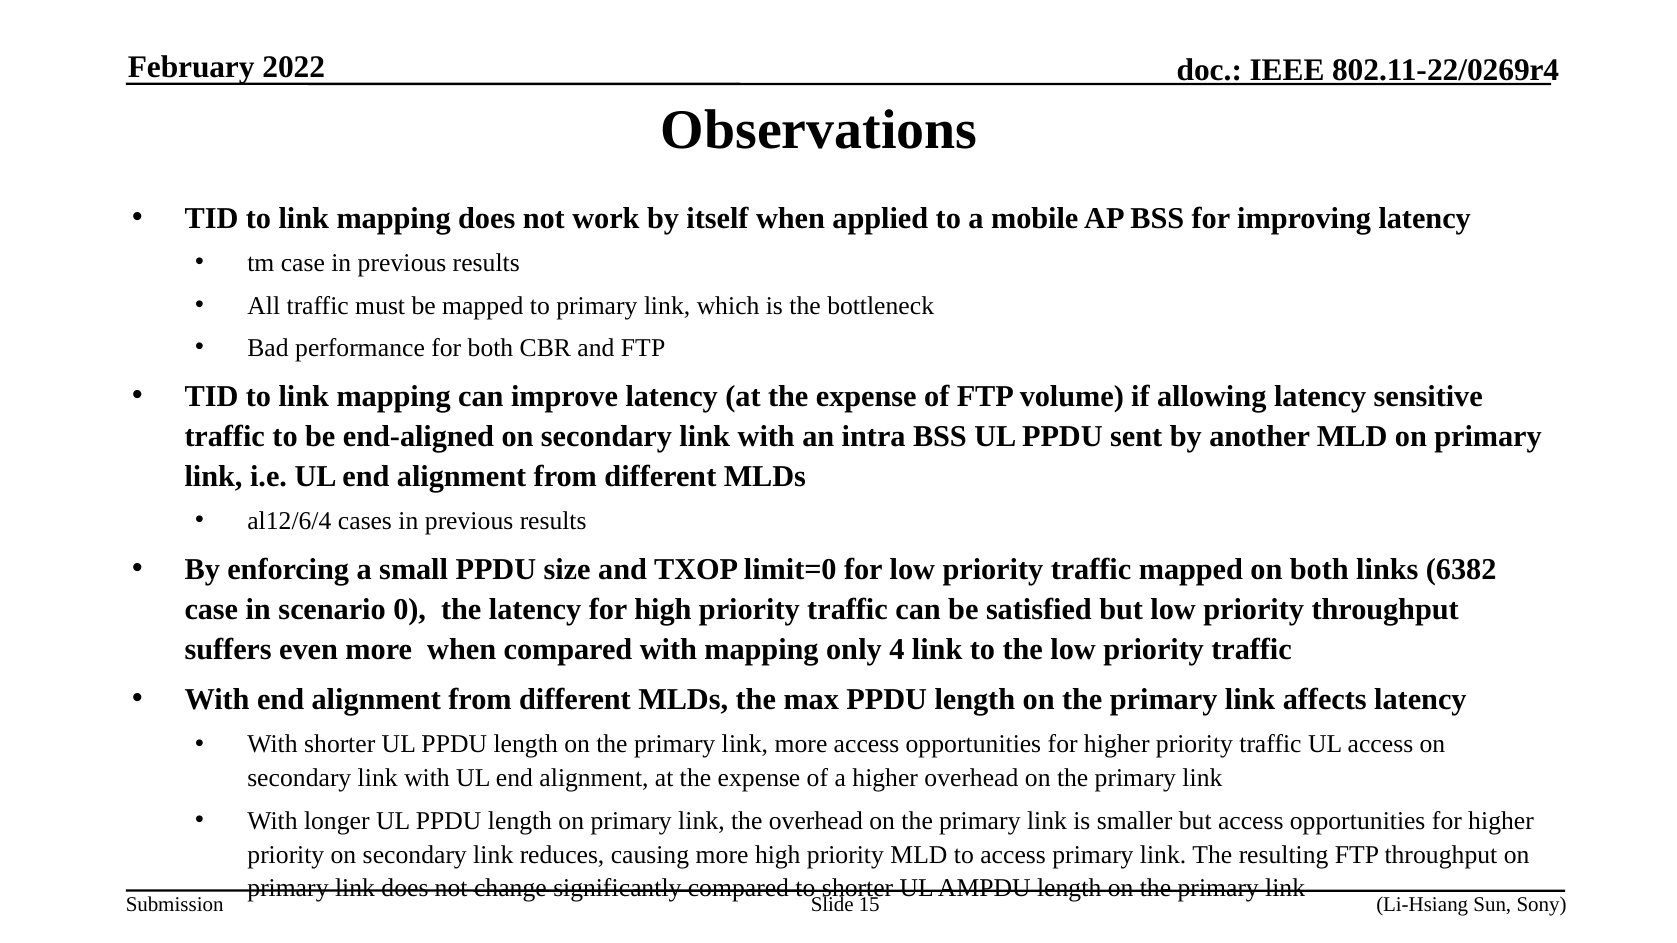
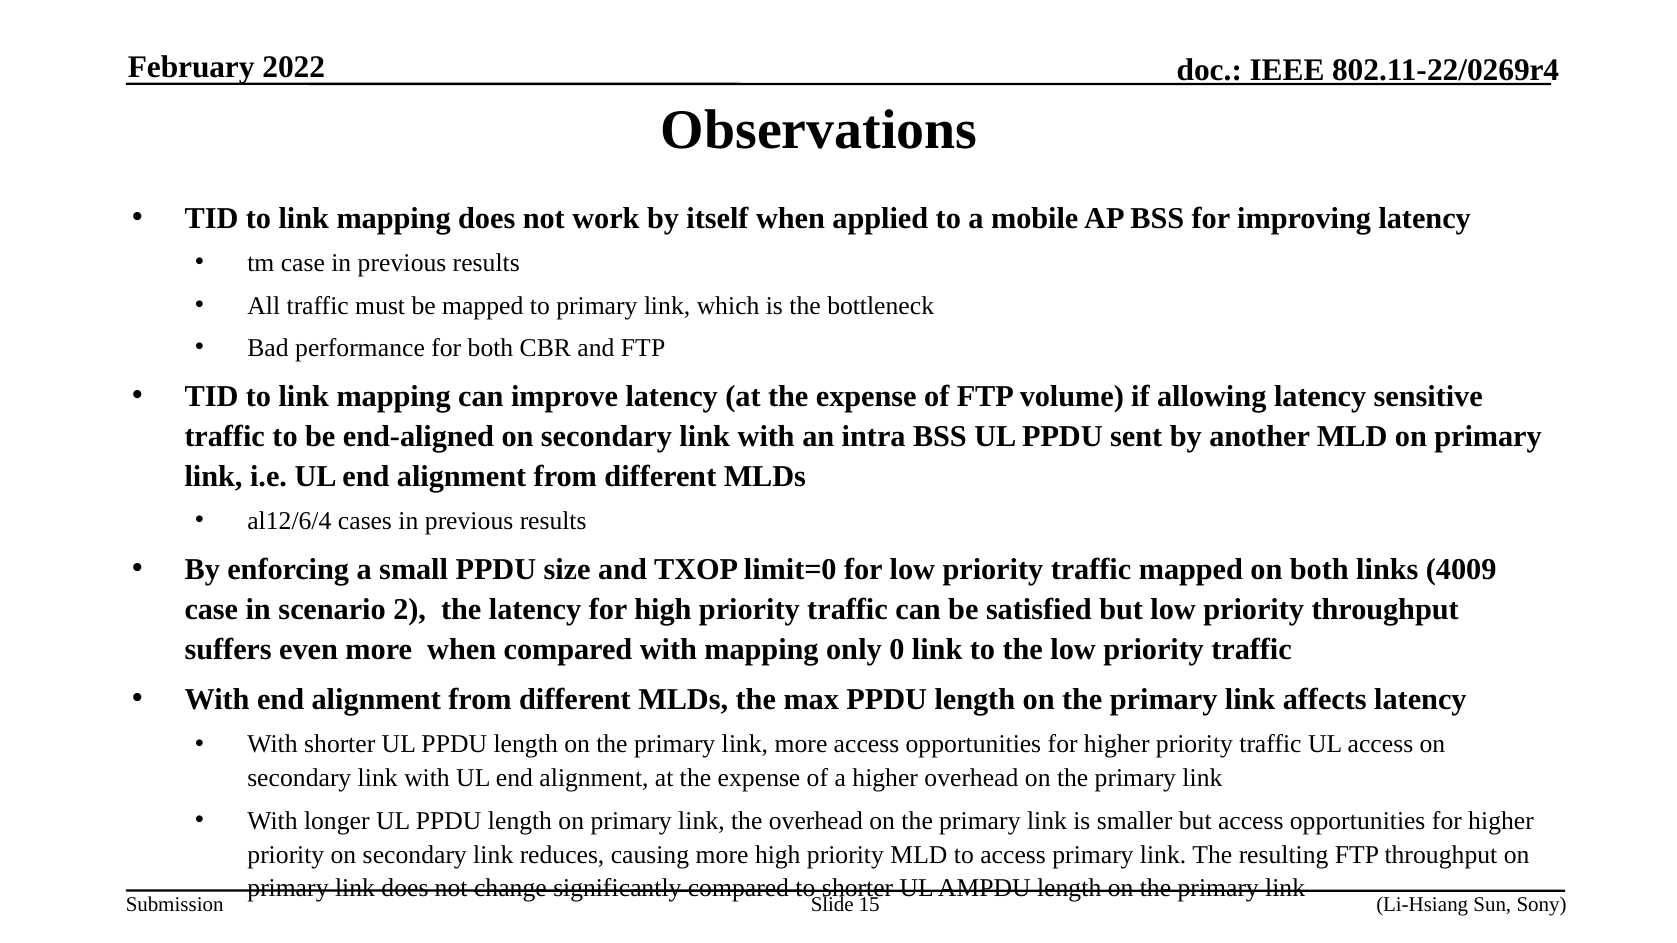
6382: 6382 -> 4009
0: 0 -> 2
4: 4 -> 0
